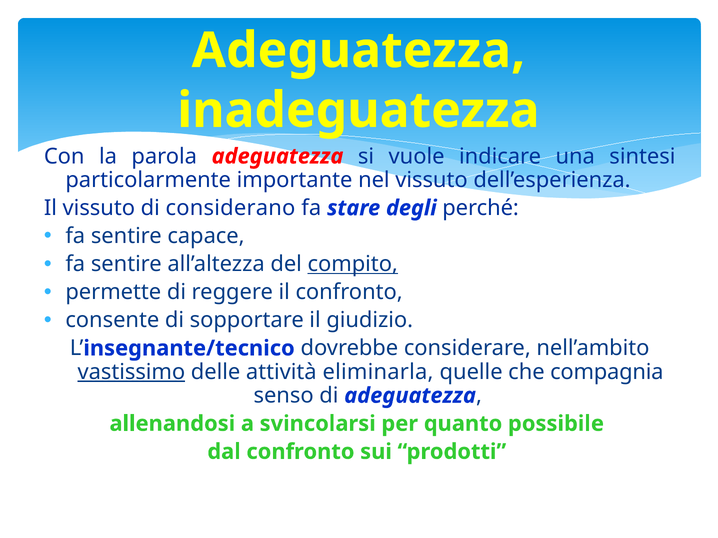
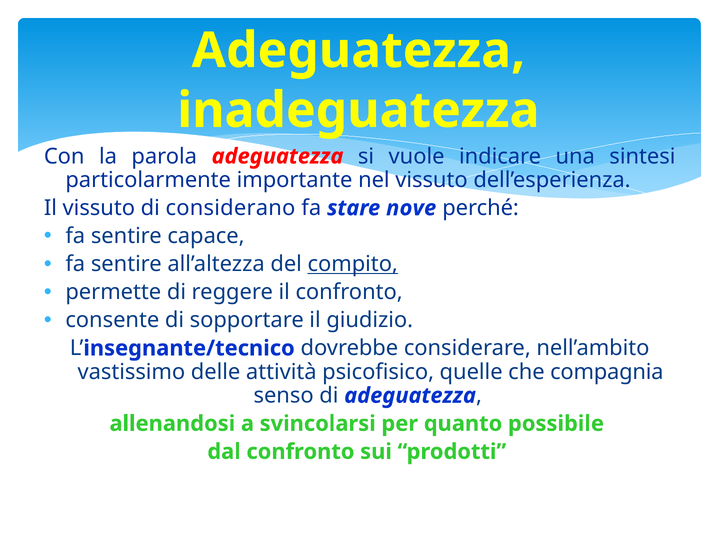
degli: degli -> nove
vastissimo underline: present -> none
eliminarla: eliminarla -> psicofisico
